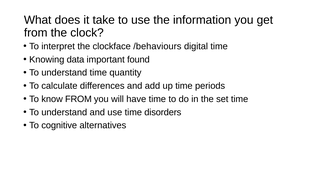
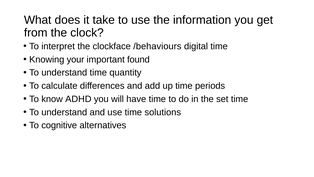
data: data -> your
know FROM: FROM -> ADHD
disorders: disorders -> solutions
